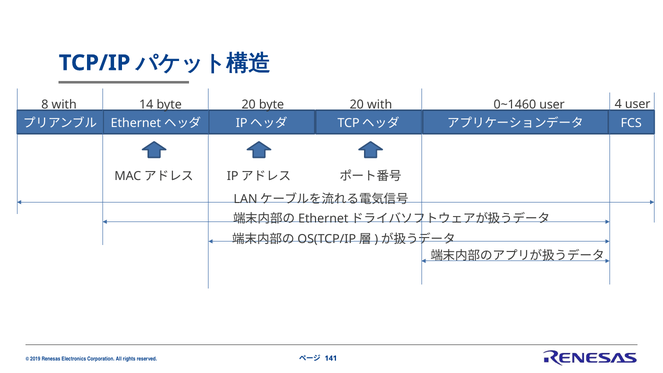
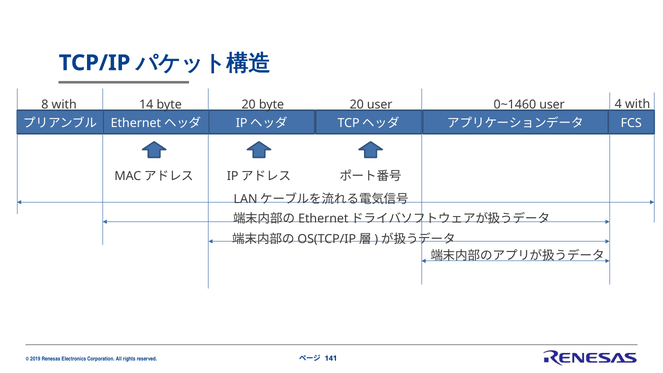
20 with: with -> user
4 user: user -> with
